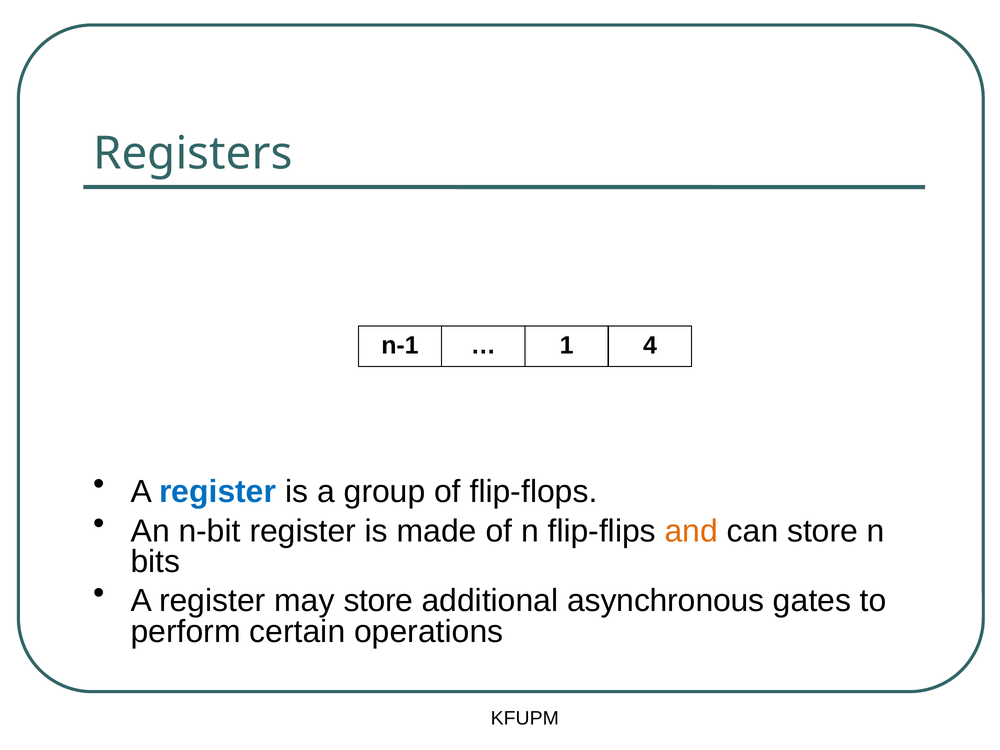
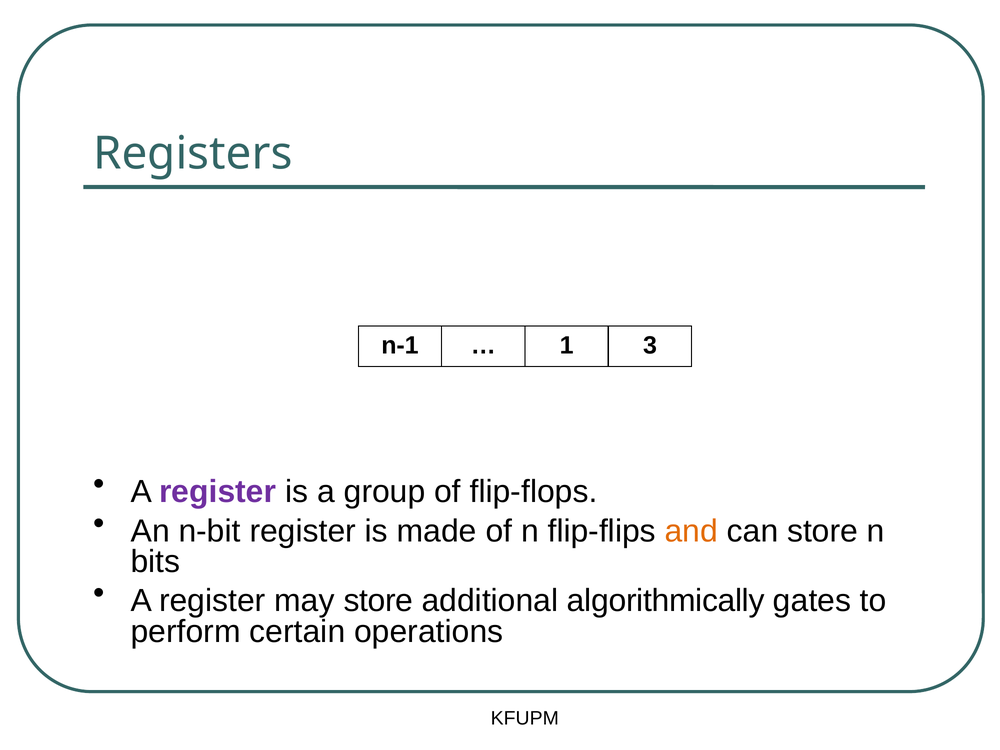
4: 4 -> 3
register at (218, 492) colour: blue -> purple
asynchronous: asynchronous -> algorithmically
